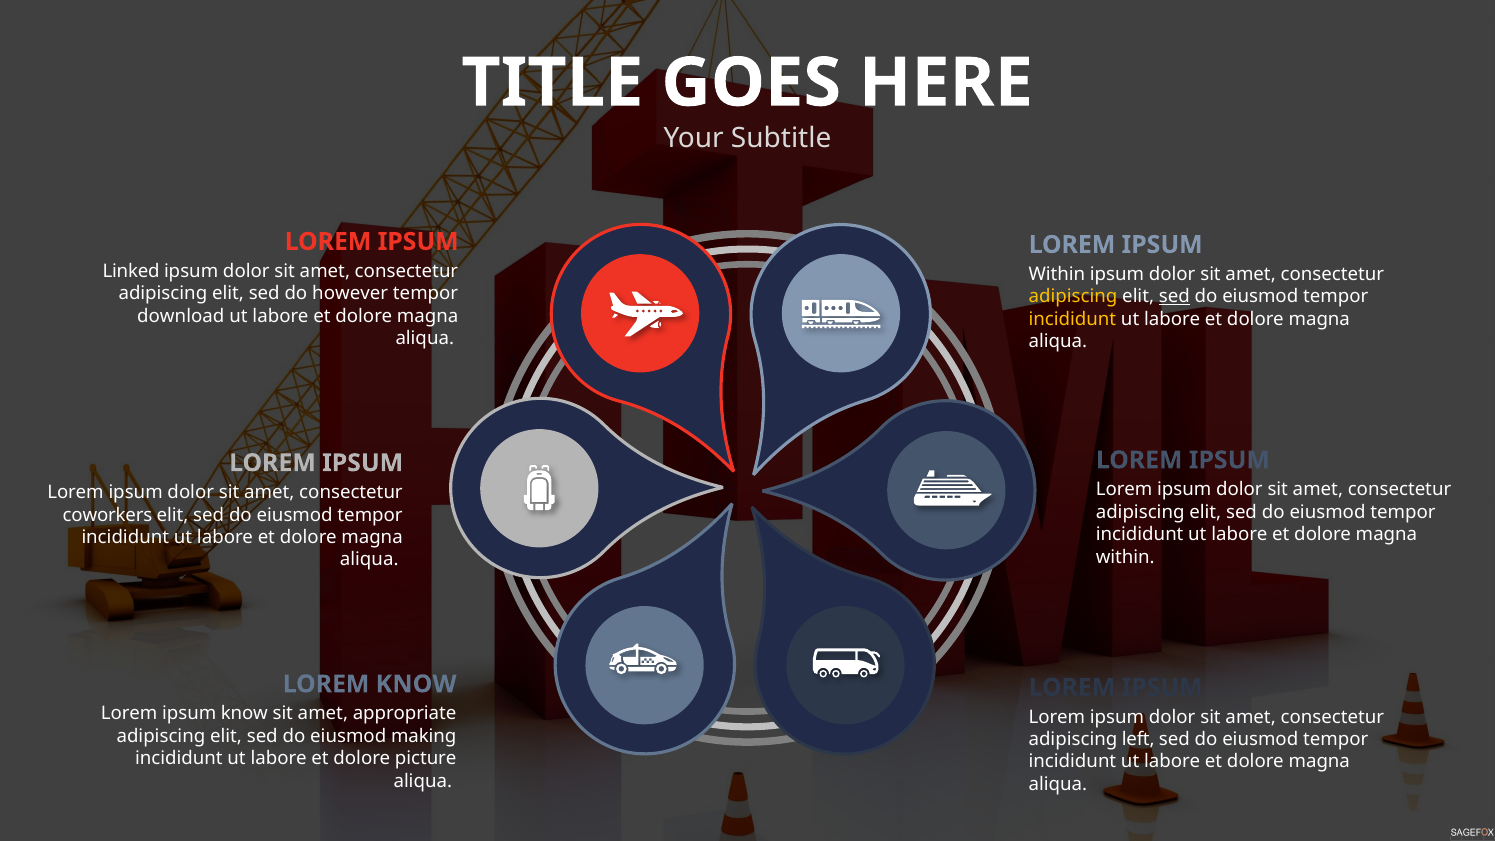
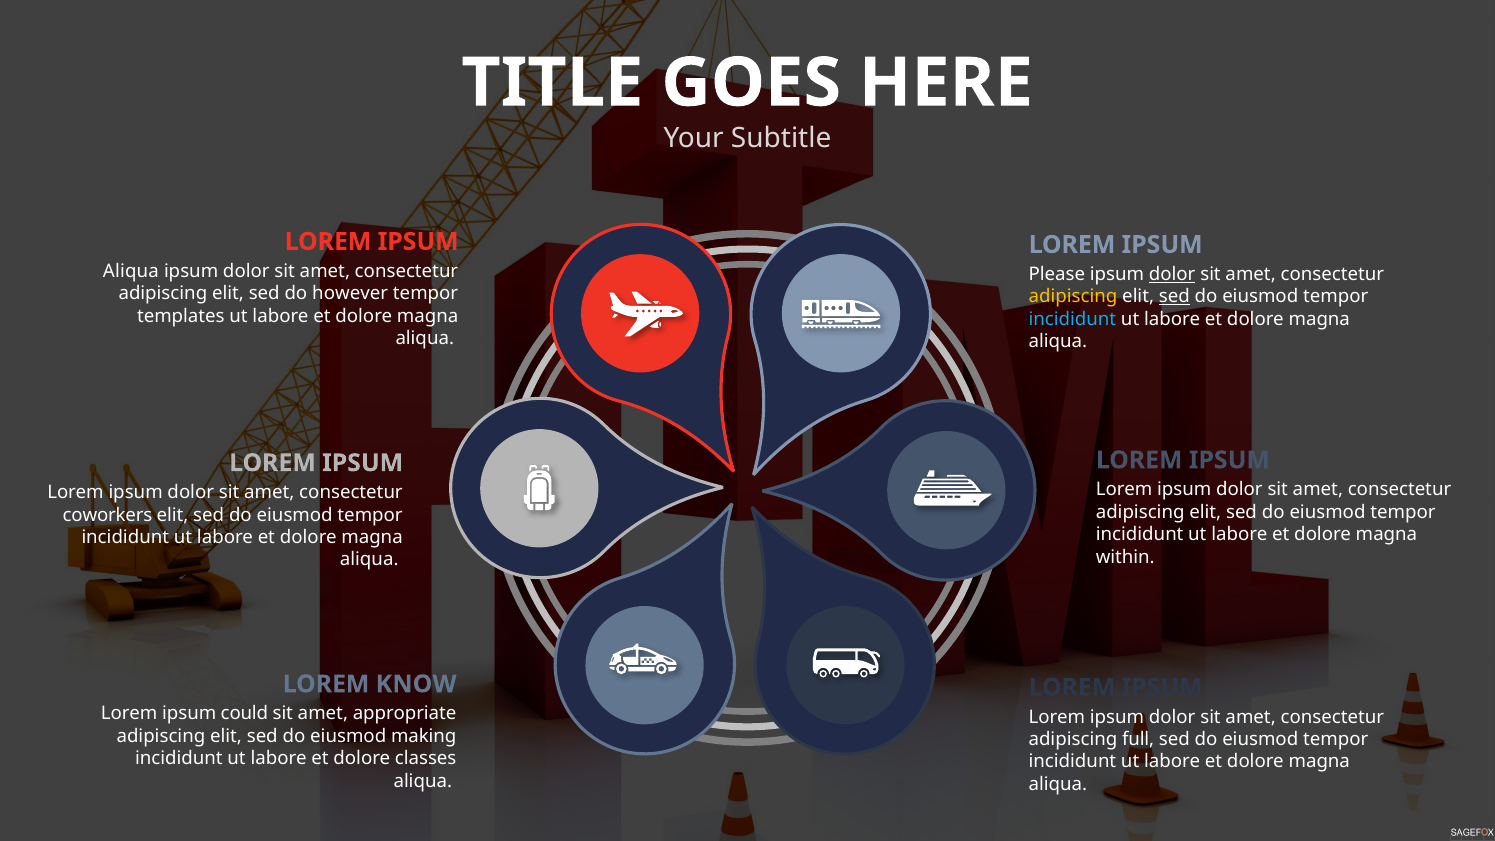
Linked at (131, 271): Linked -> Aliqua
Within at (1057, 274): Within -> Please
dolor at (1172, 274) underline: none -> present
download: download -> templates
incididunt at (1072, 319) colour: yellow -> light blue
ipsum know: know -> could
left: left -> full
picture: picture -> classes
